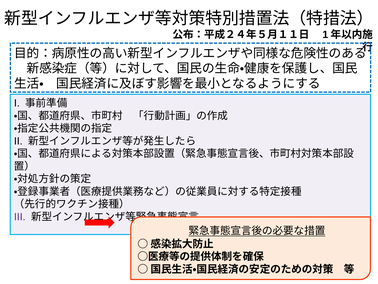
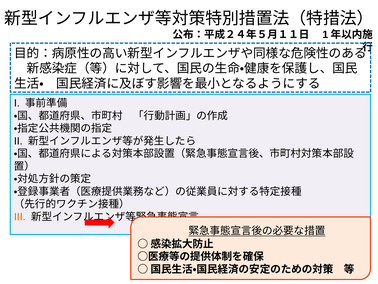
III colour: purple -> orange
